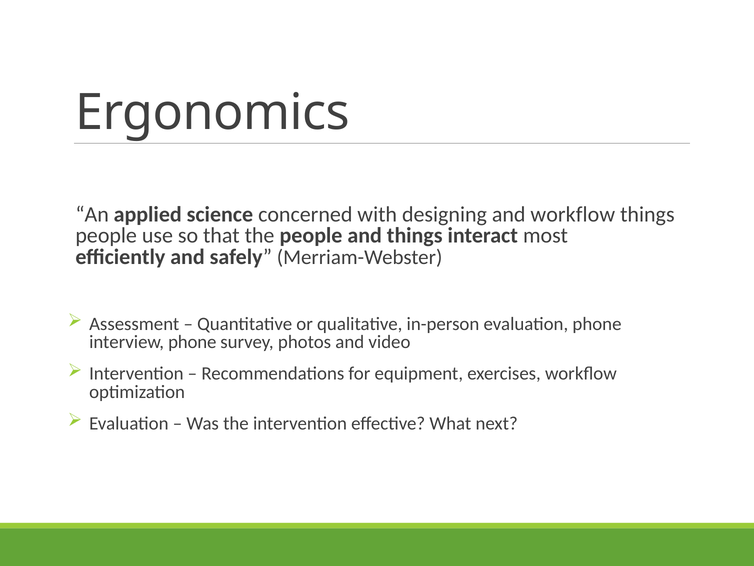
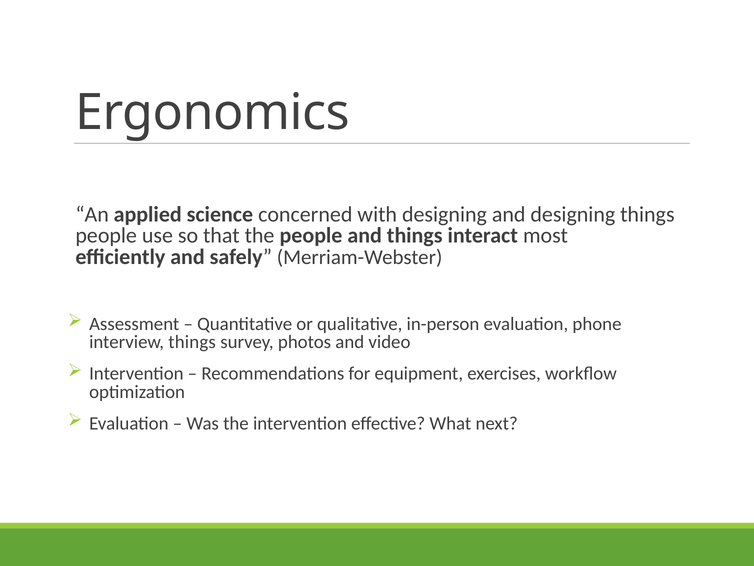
and workflow: workflow -> designing
interview phone: phone -> things
